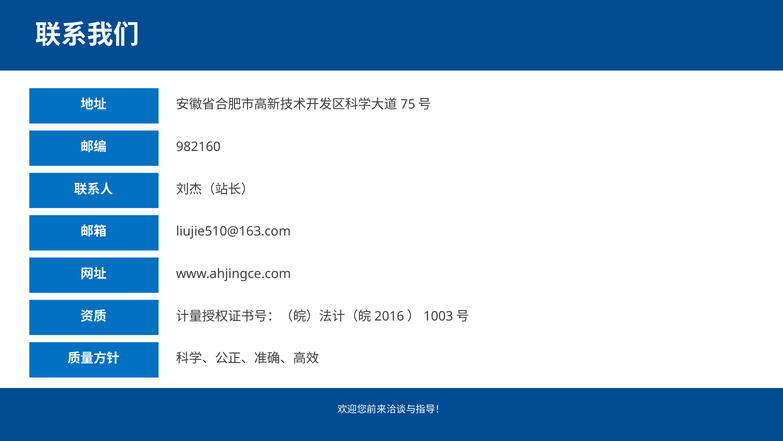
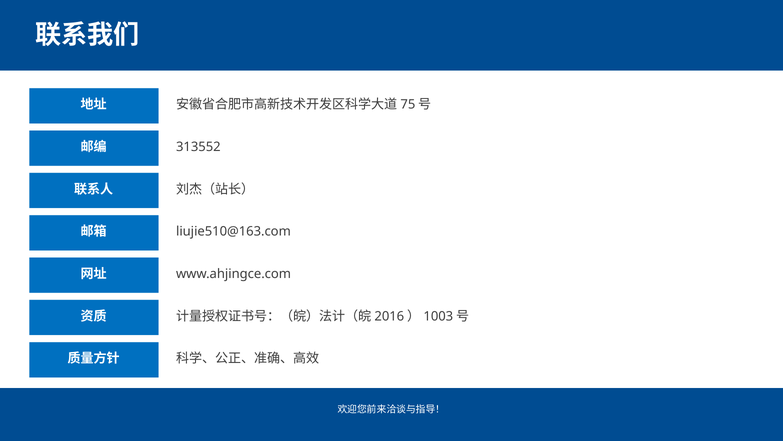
982160: 982160 -> 313552
